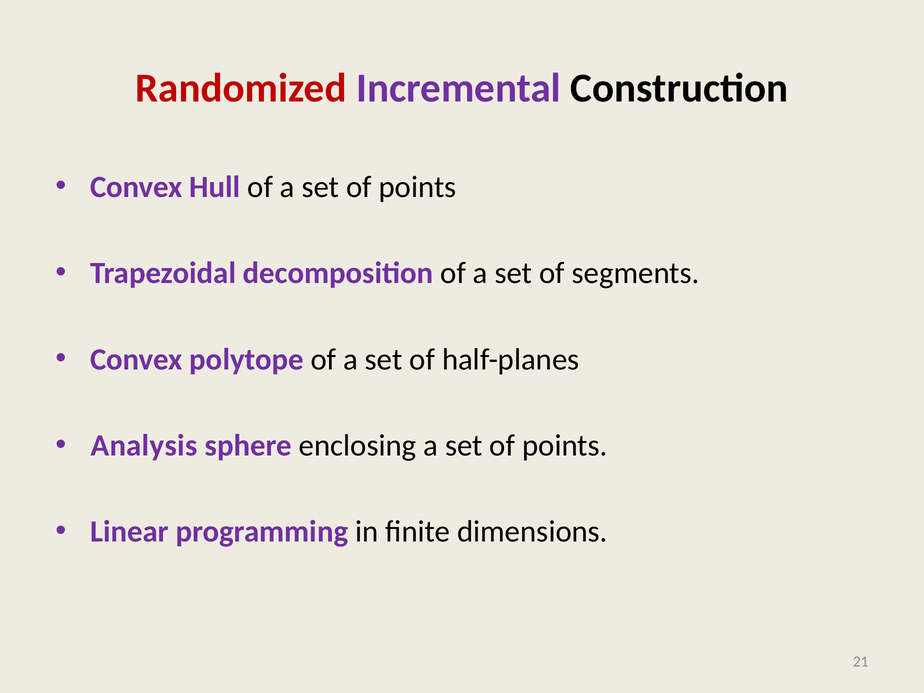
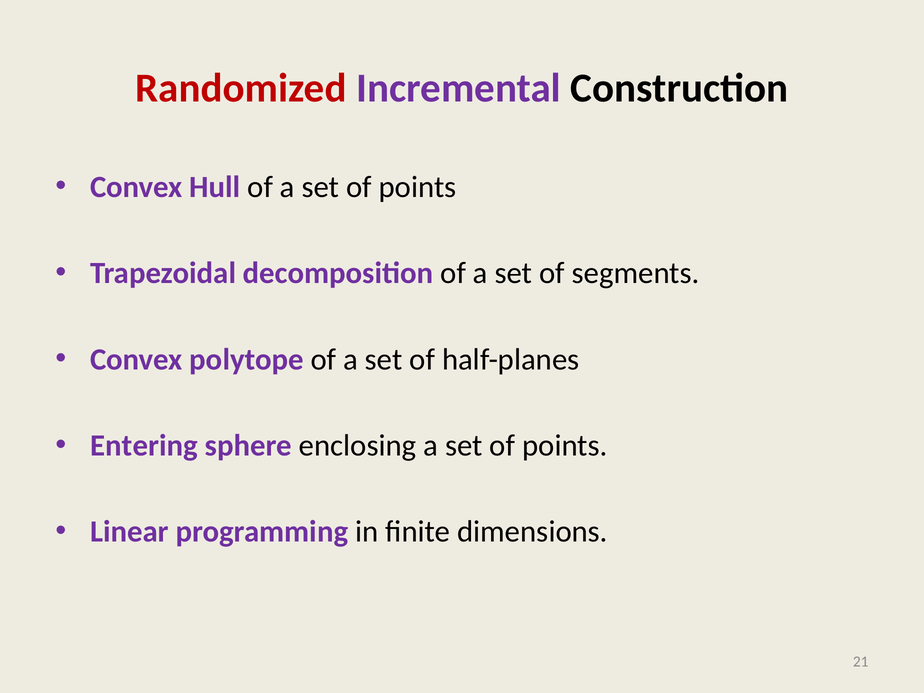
Analysis: Analysis -> Entering
